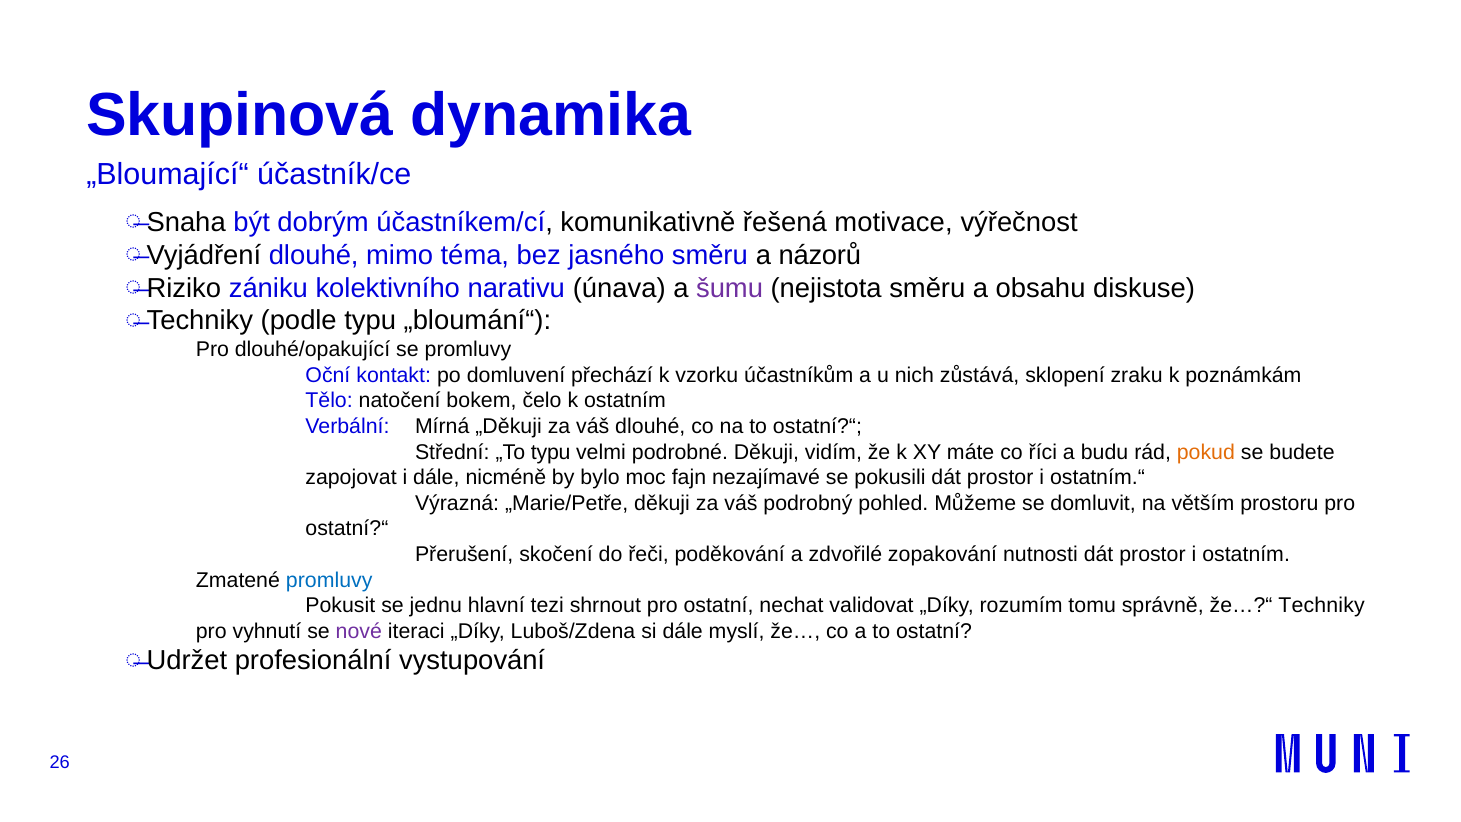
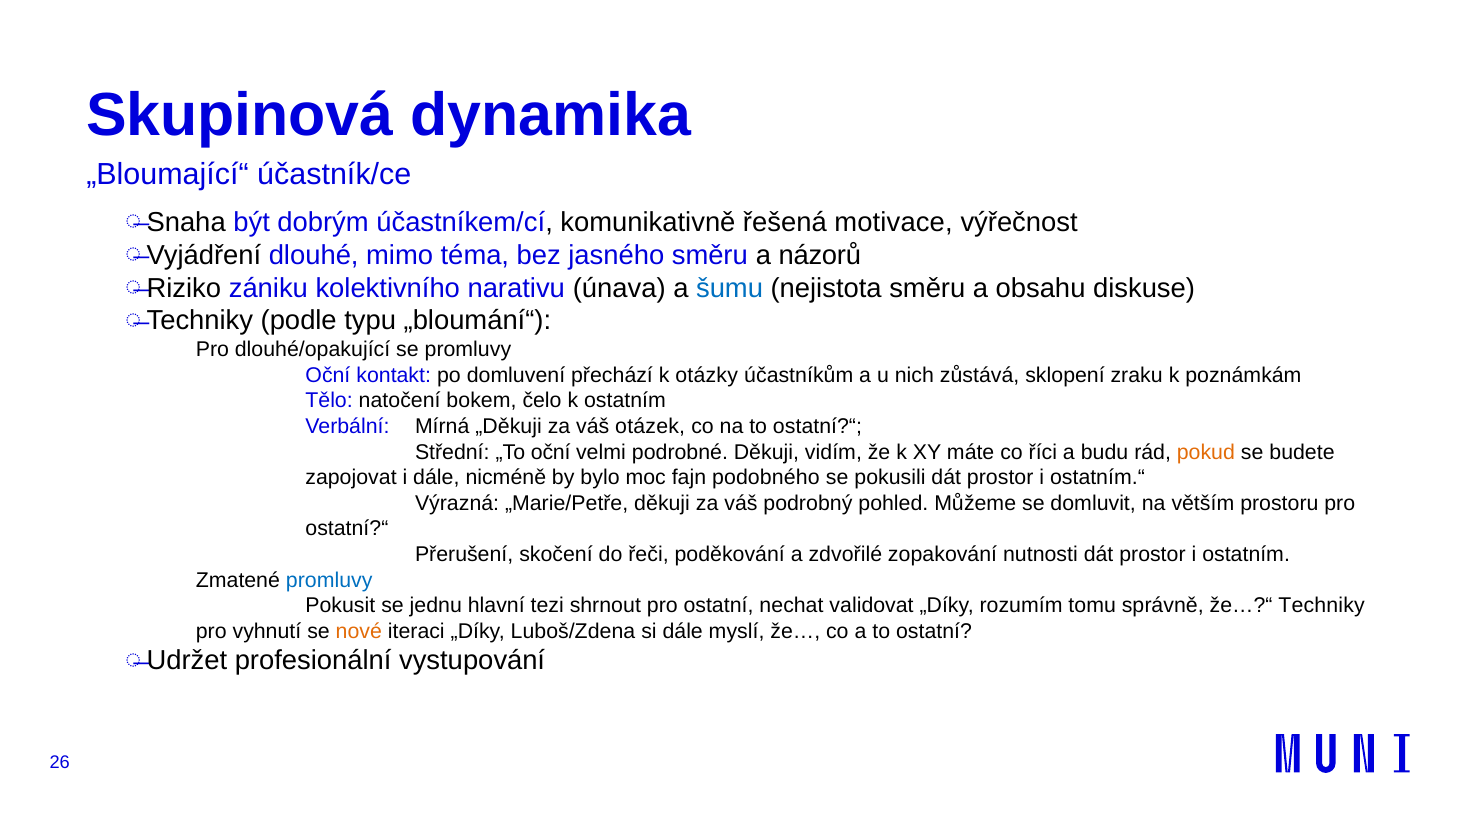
šumu colour: purple -> blue
vzorku: vzorku -> otázky
váš dlouhé: dlouhé -> otázek
„To typu: typu -> oční
nezajímavé: nezajímavé -> podobného
nové colour: purple -> orange
